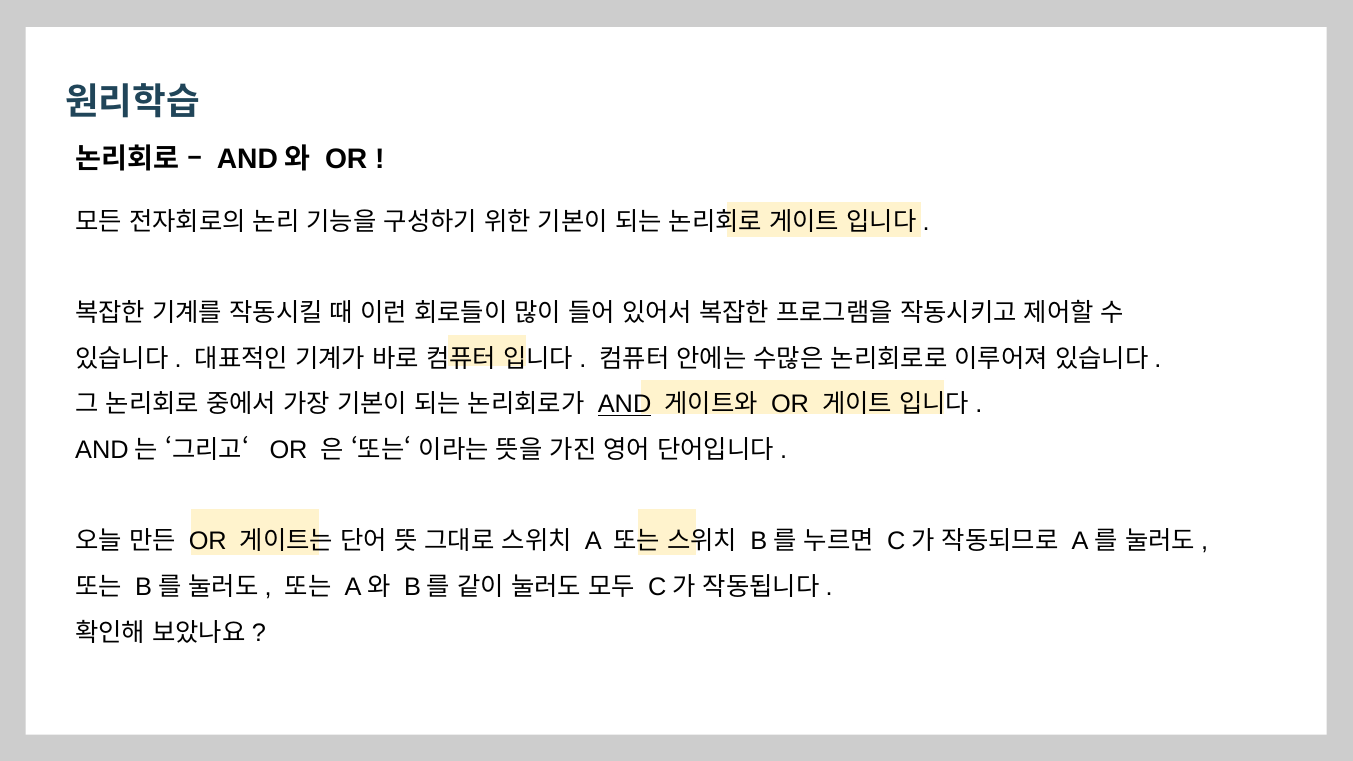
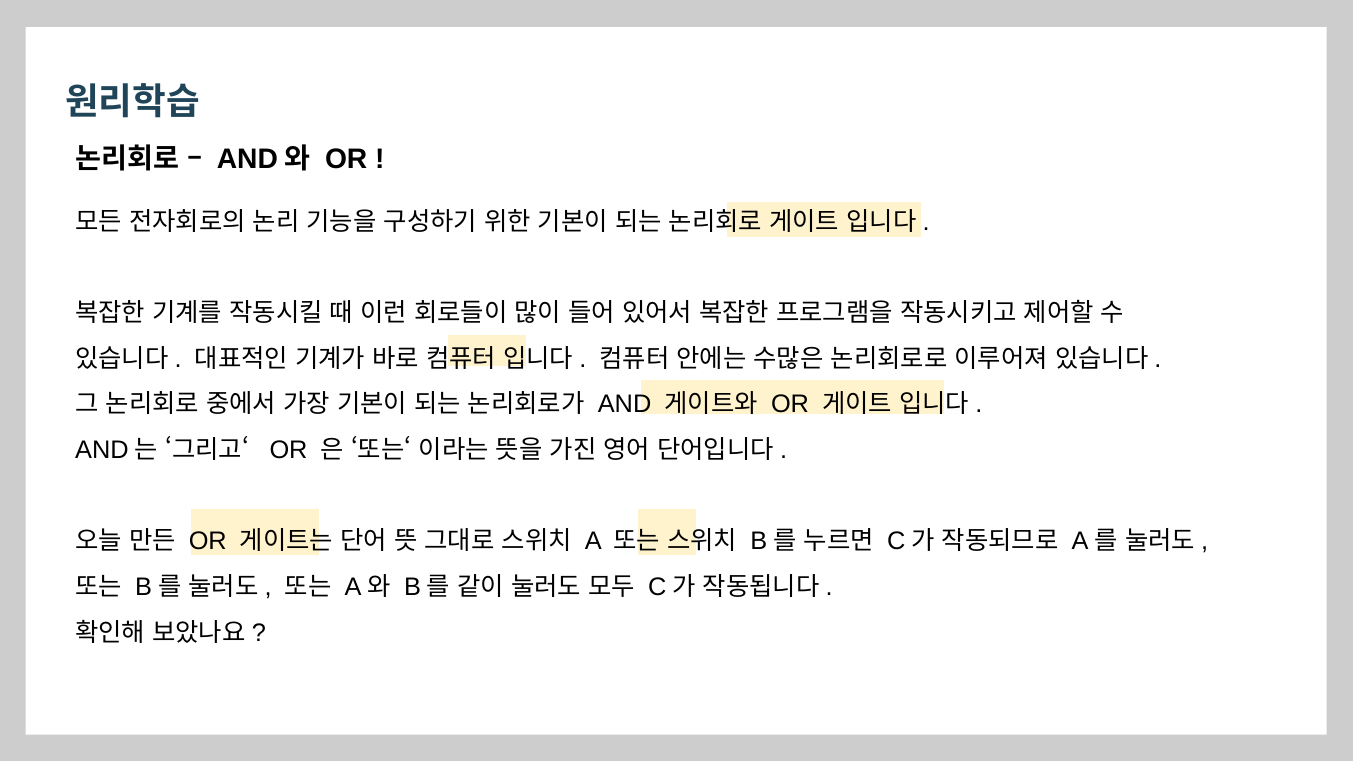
AND underline: present -> none
